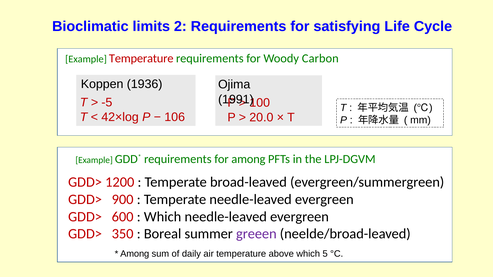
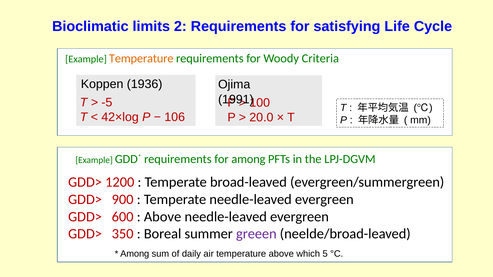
Temperature at (141, 59) colour: red -> orange
Carbon: Carbon -> Criteria
Which at (163, 217): Which -> Above
